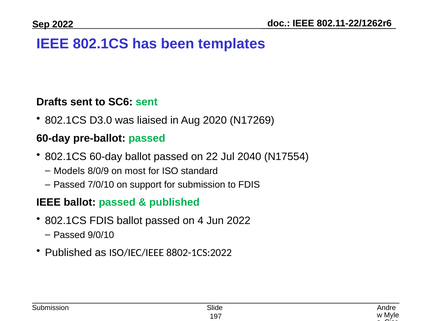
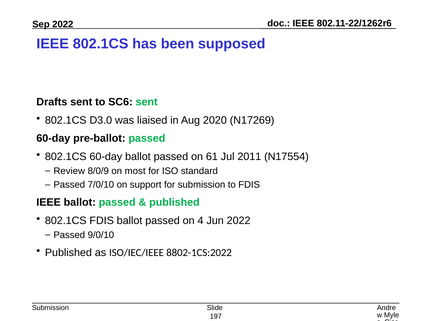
templates: templates -> supposed
22: 22 -> 61
2040: 2040 -> 2011
Models: Models -> Review
